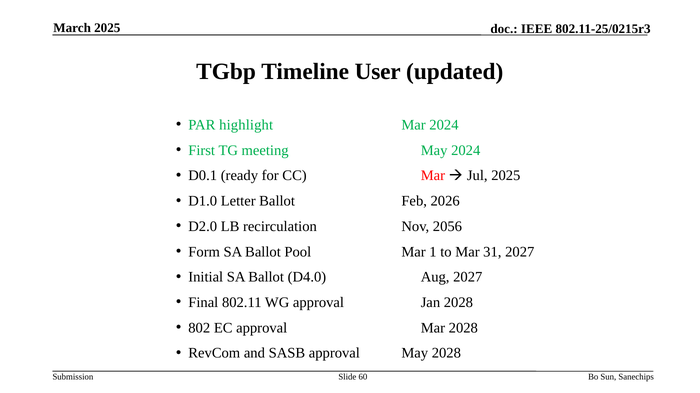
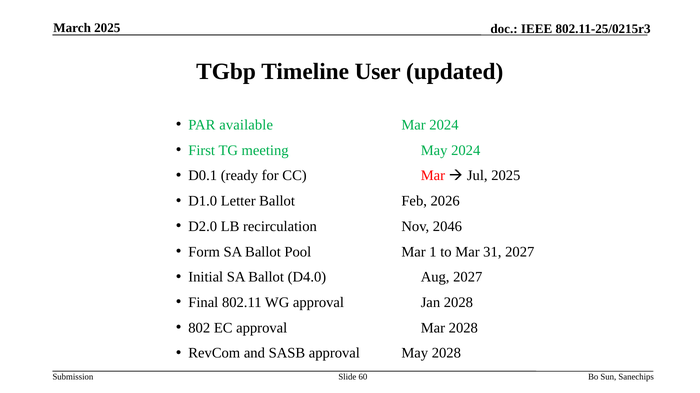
highlight: highlight -> available
2056: 2056 -> 2046
